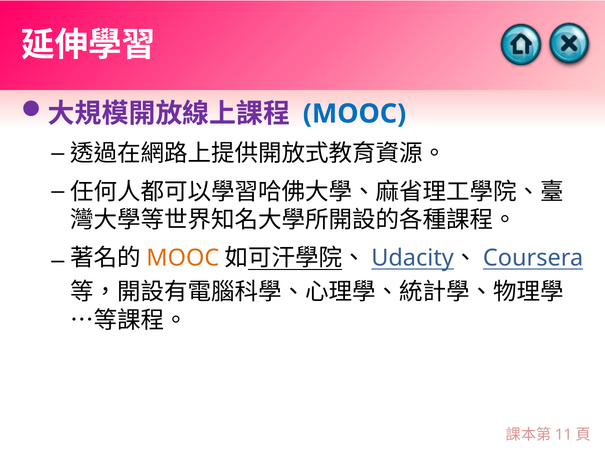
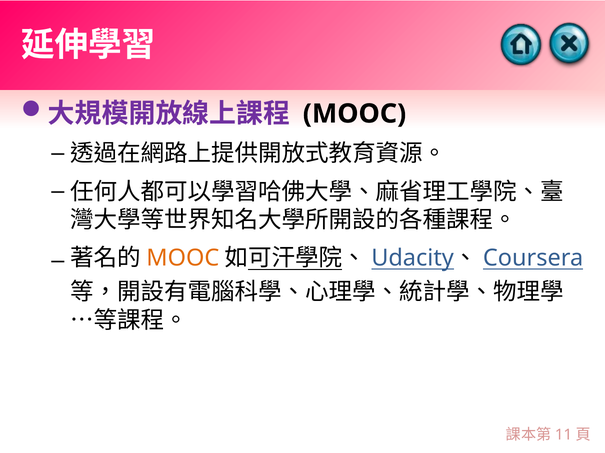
MOOC at (354, 114) colour: blue -> black
